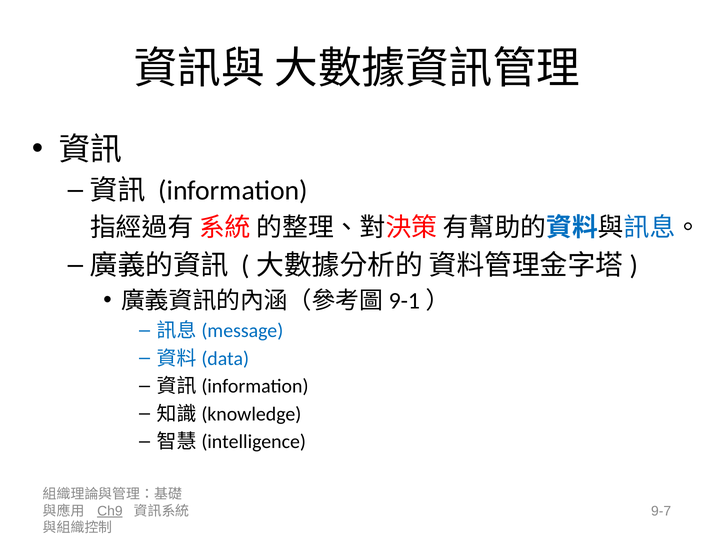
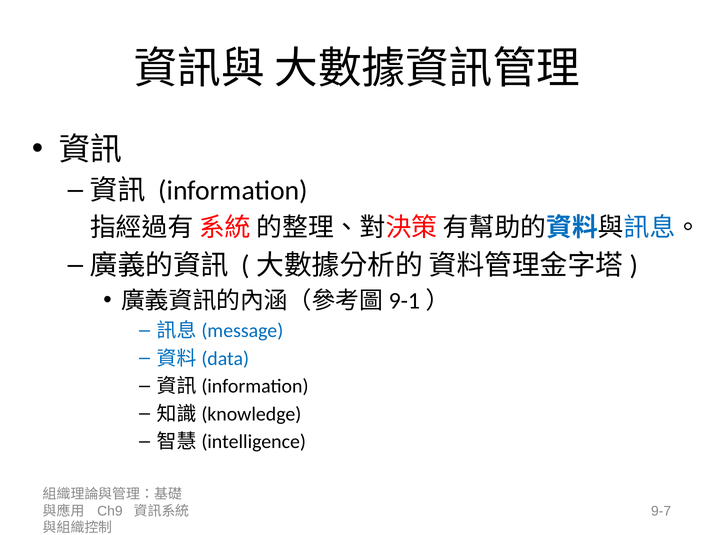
Ch9 underline: present -> none
